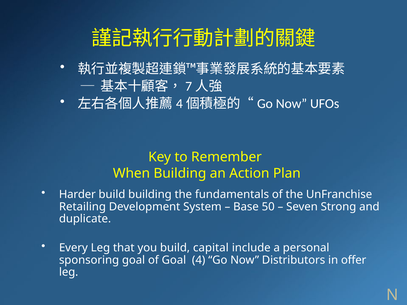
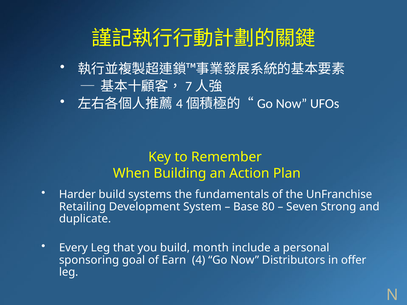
build building: building -> systems
50: 50 -> 80
capital: capital -> month
of Goal: Goal -> Earn
